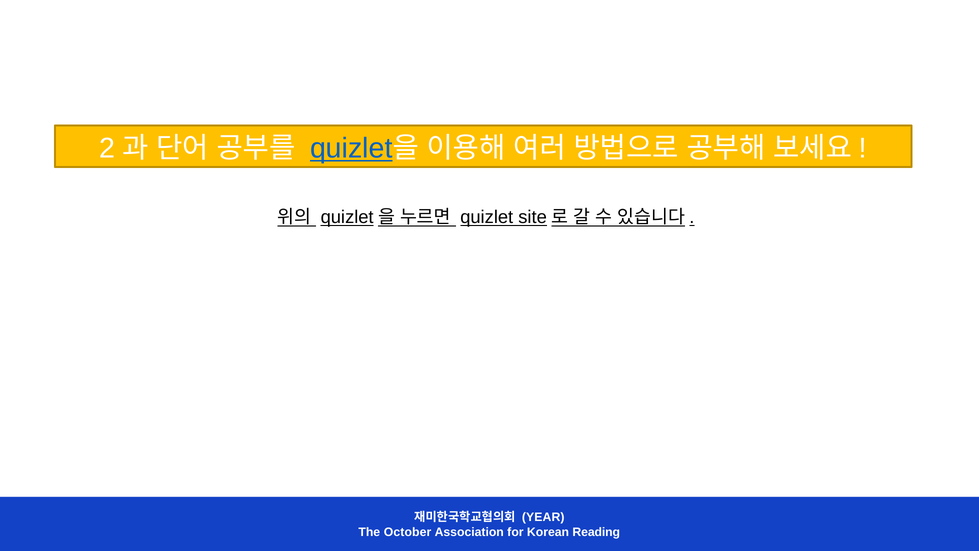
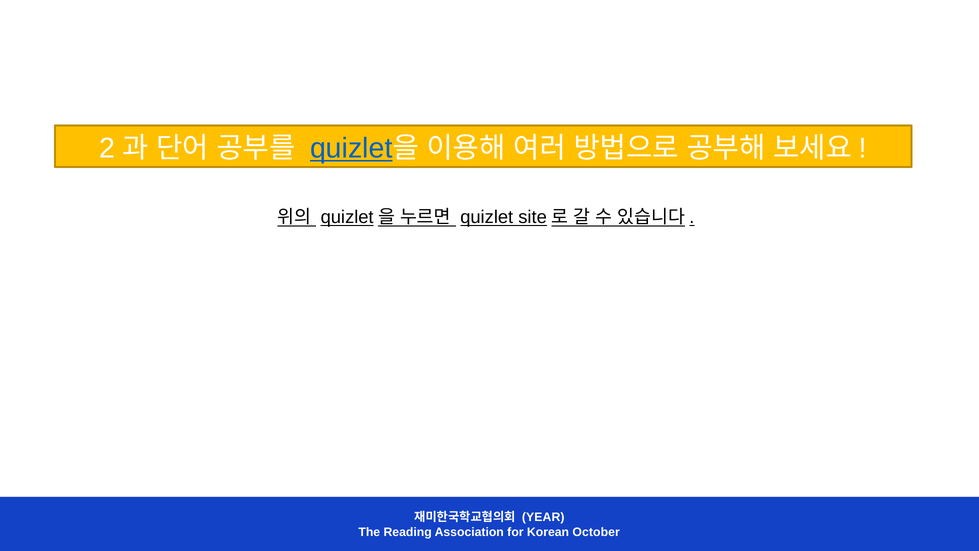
October: October -> Reading
Reading: Reading -> October
